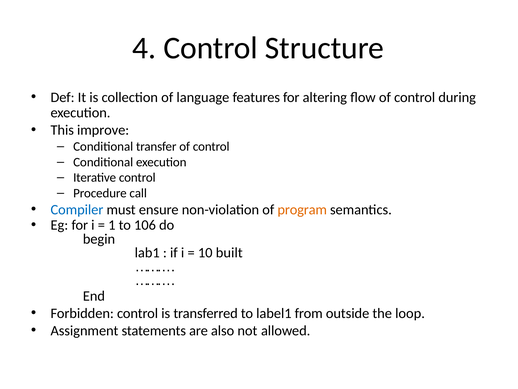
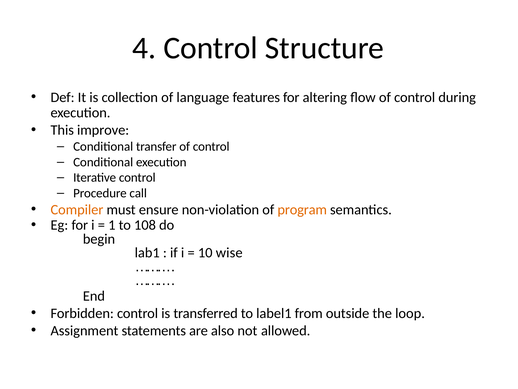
Compiler colour: blue -> orange
106: 106 -> 108
built: built -> wise
